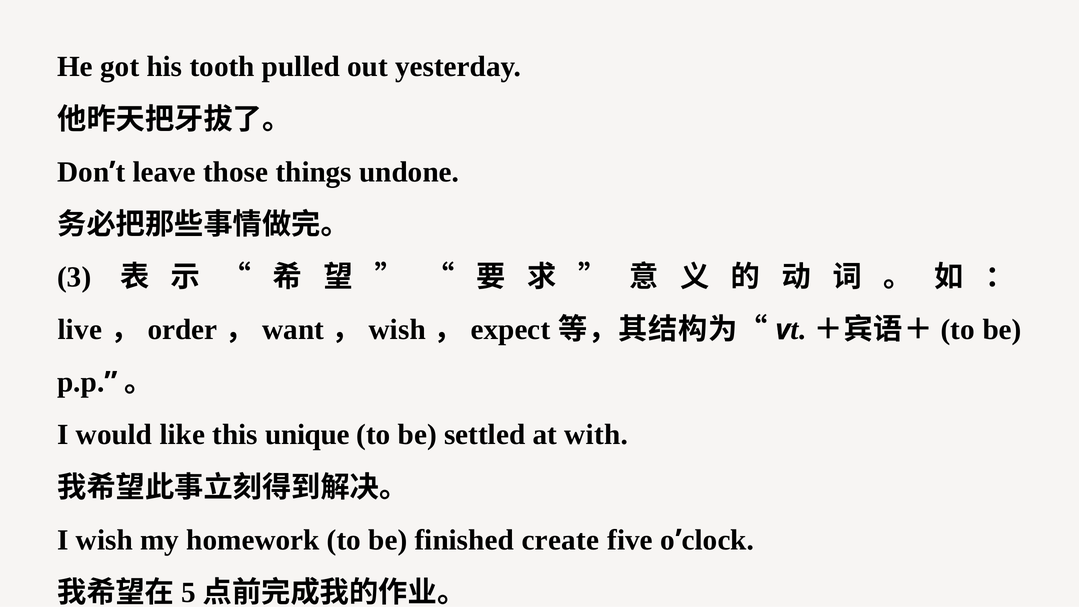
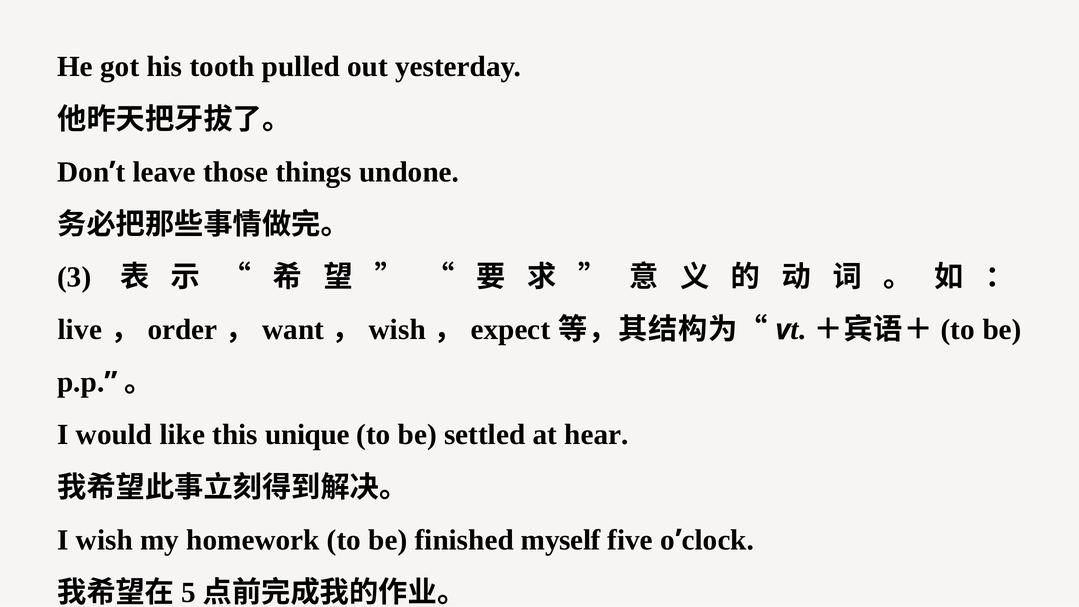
with: with -> hear
create: create -> myself
